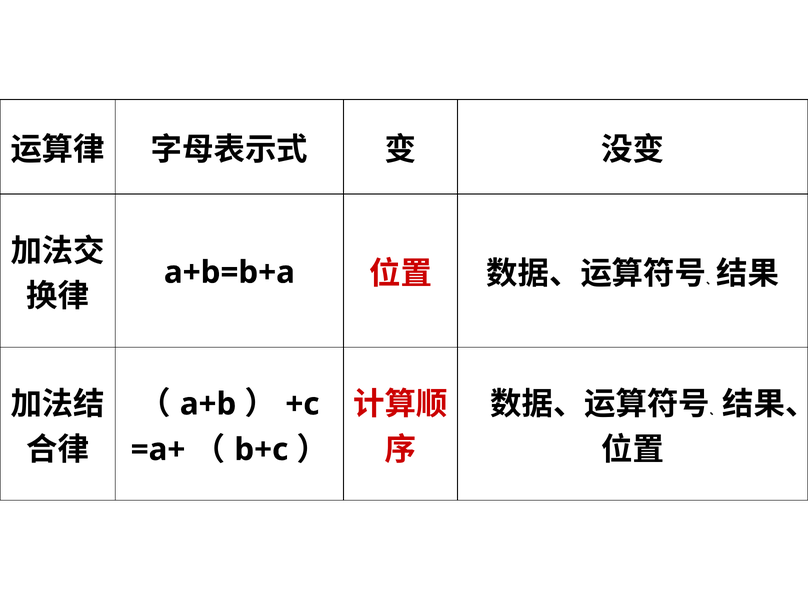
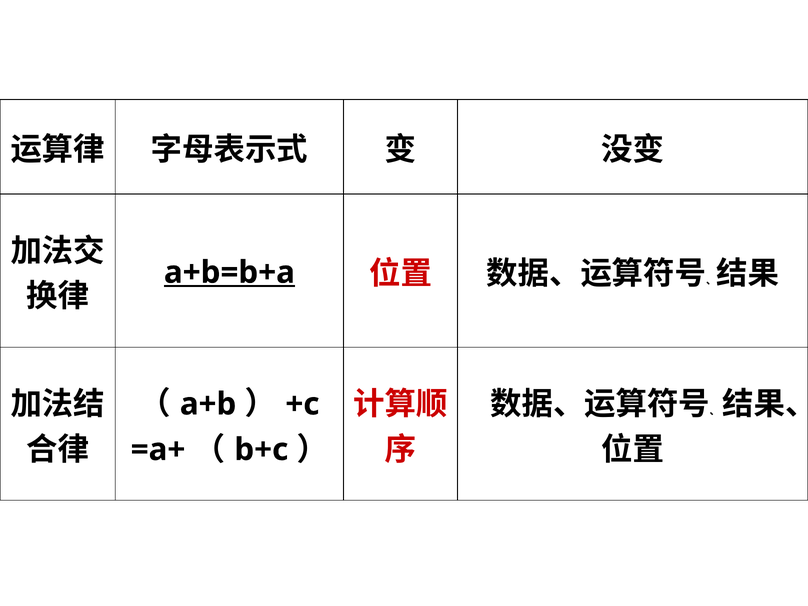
a+b=b+a underline: none -> present
